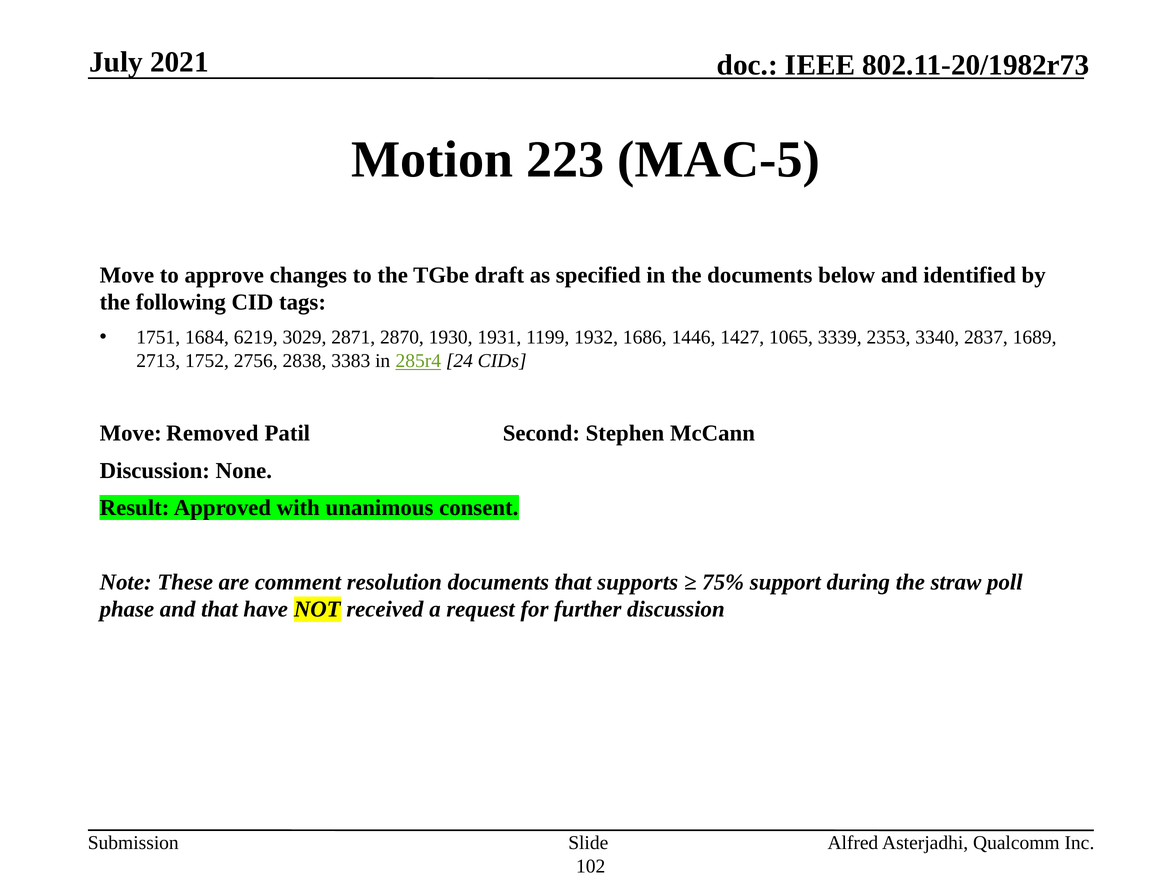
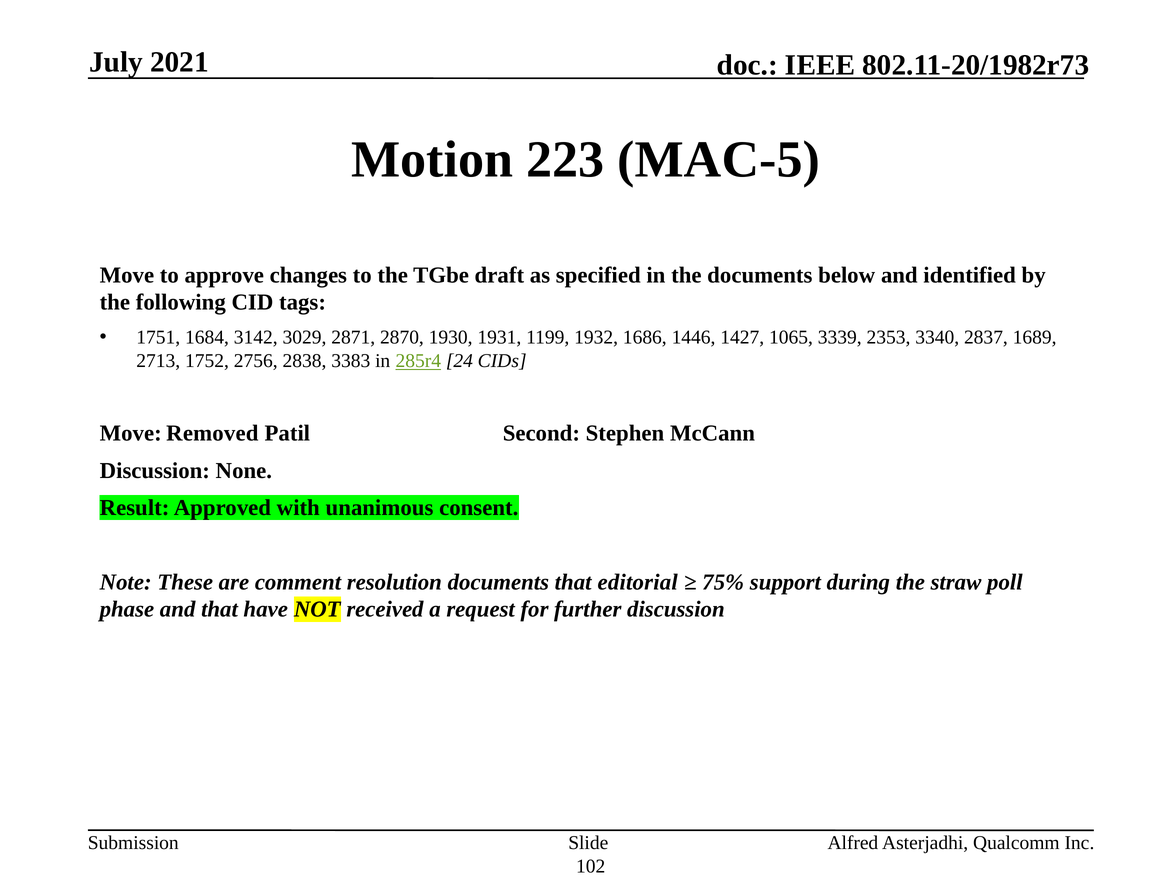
6219: 6219 -> 3142
supports: supports -> editorial
